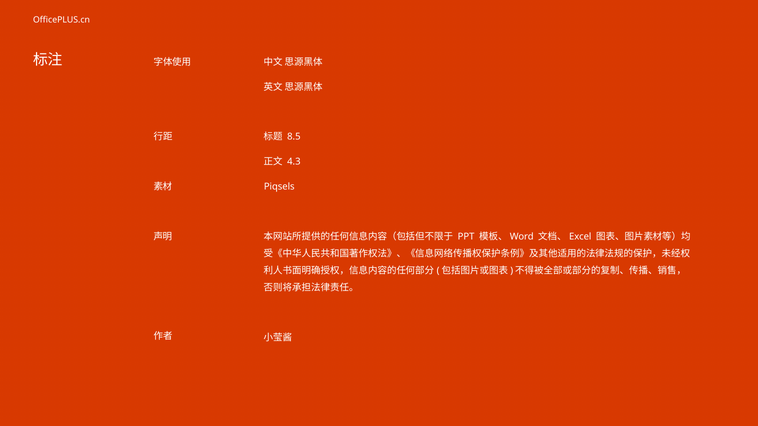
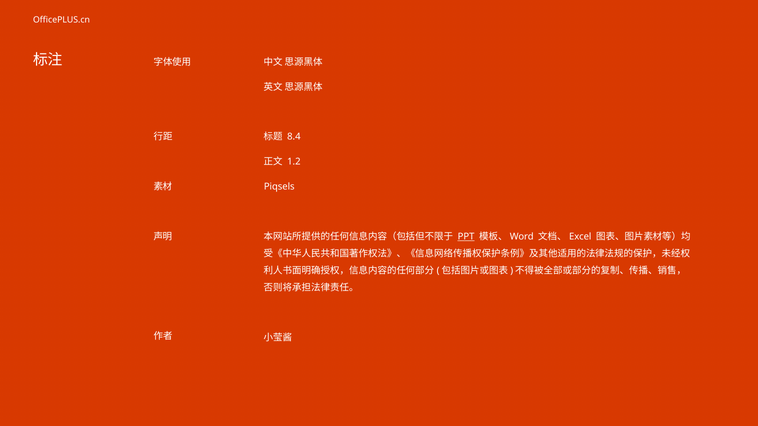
8.5: 8.5 -> 8.4
4.3: 4.3 -> 1.2
PPT underline: none -> present
